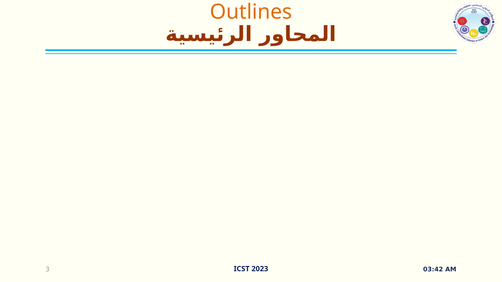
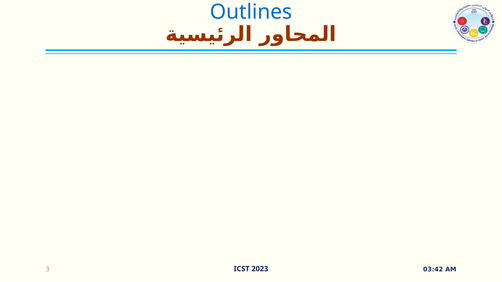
Outlines colour: orange -> blue
